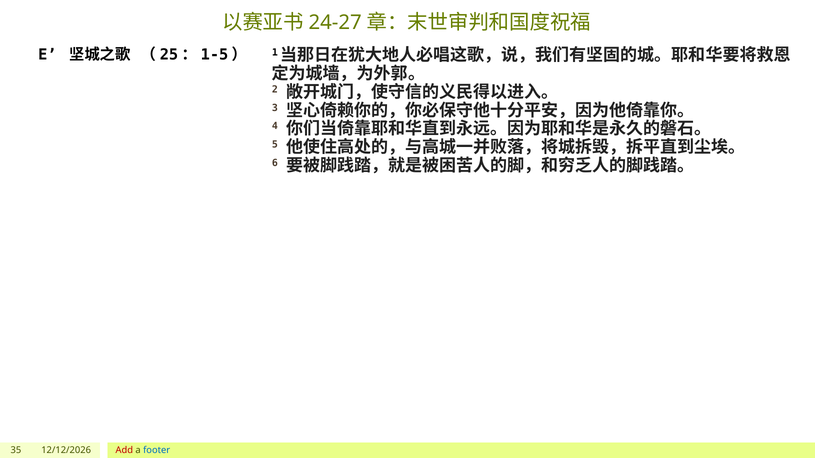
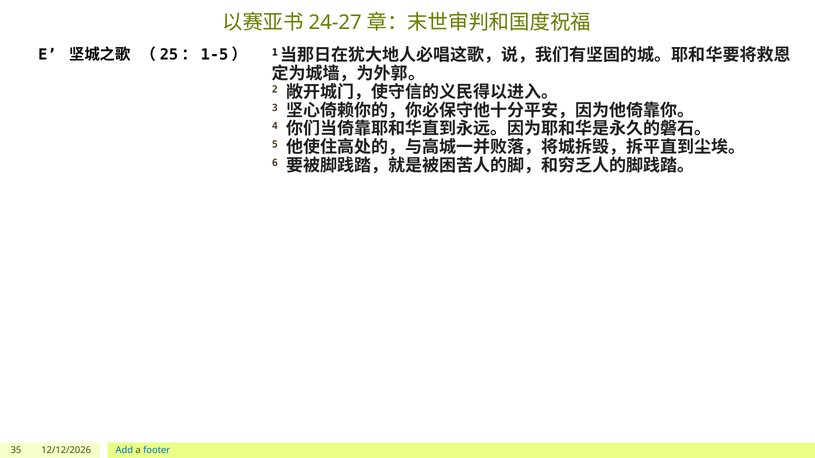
Add colour: red -> blue
